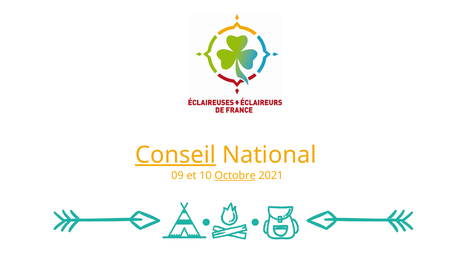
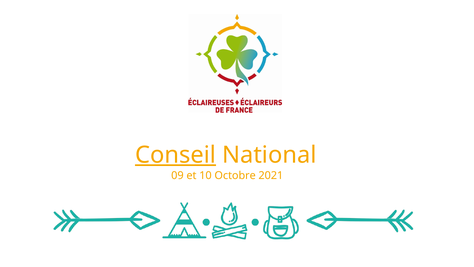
Octobre underline: present -> none
